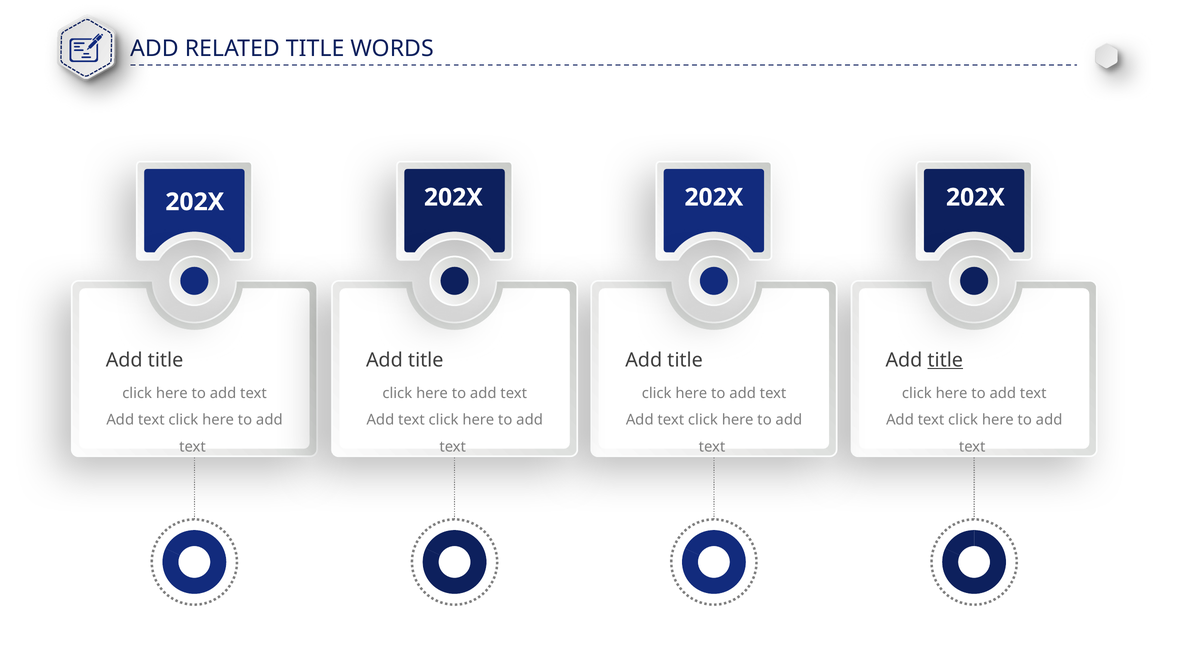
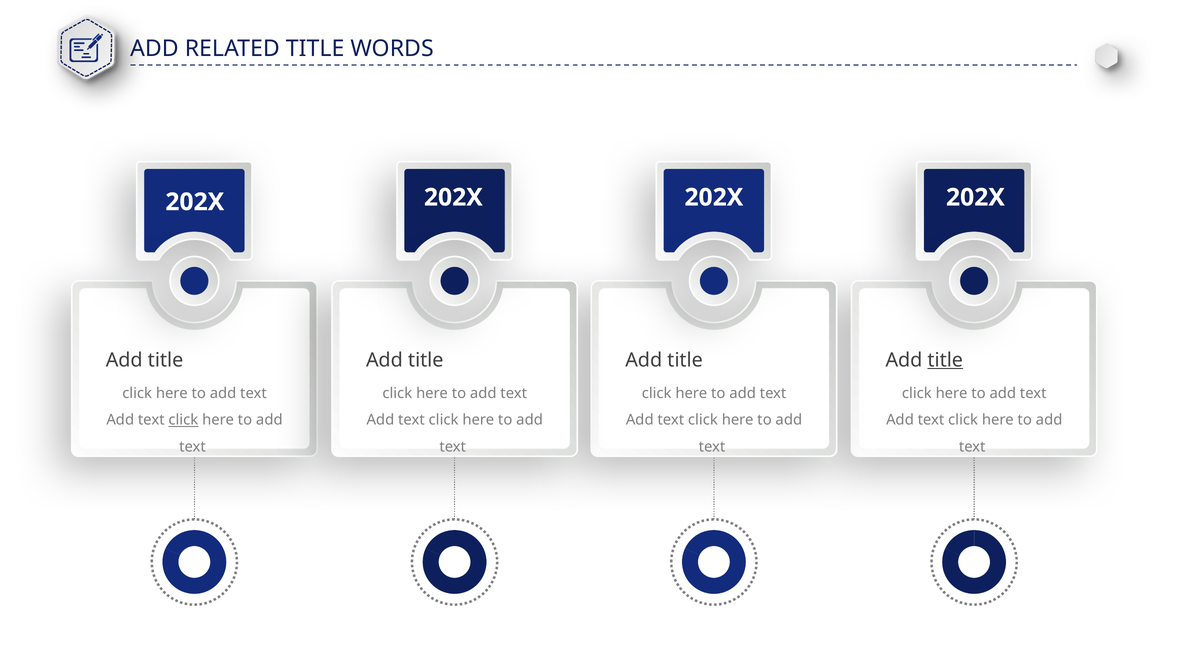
click at (183, 420) underline: none -> present
